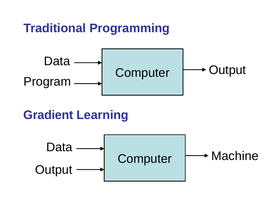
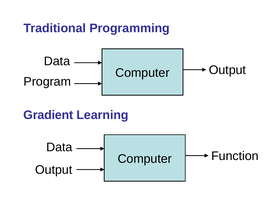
Machine: Machine -> Function
